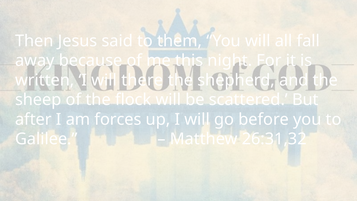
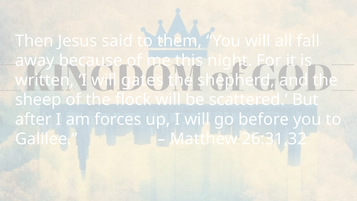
there: there -> gates
